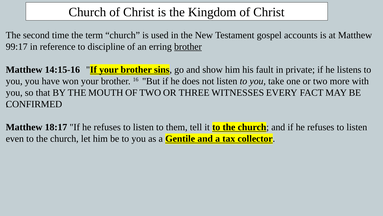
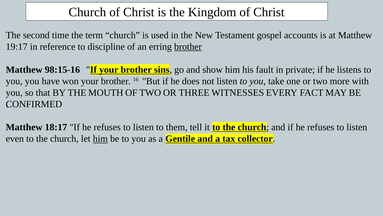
99:17: 99:17 -> 19:17
14:15-16: 14:15-16 -> 98:15-16
him at (100, 138) underline: none -> present
